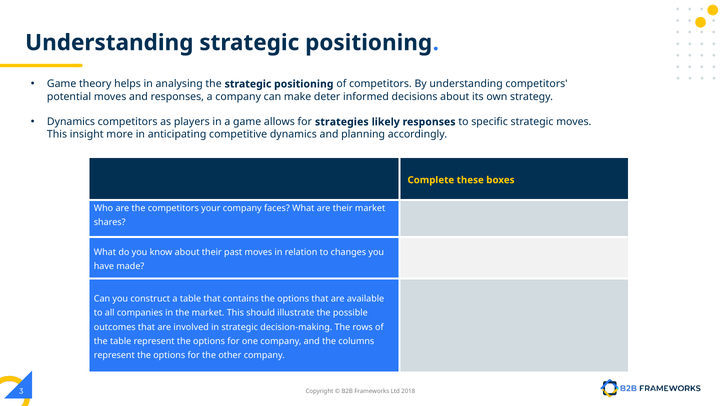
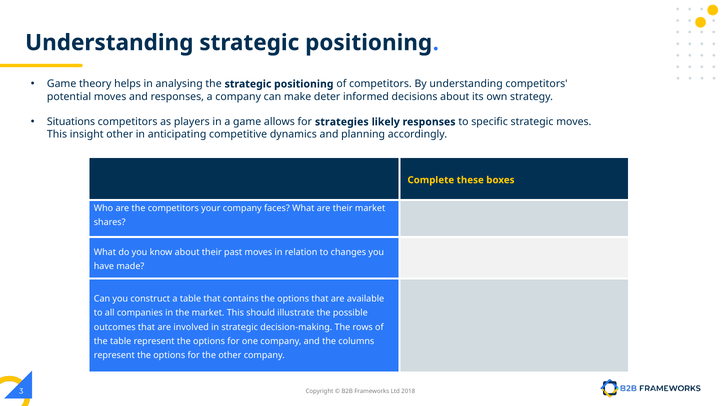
Dynamics at (71, 122): Dynamics -> Situations
insight more: more -> other
